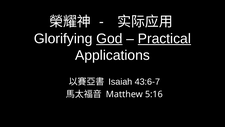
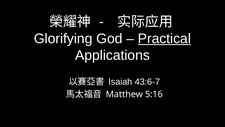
God underline: present -> none
